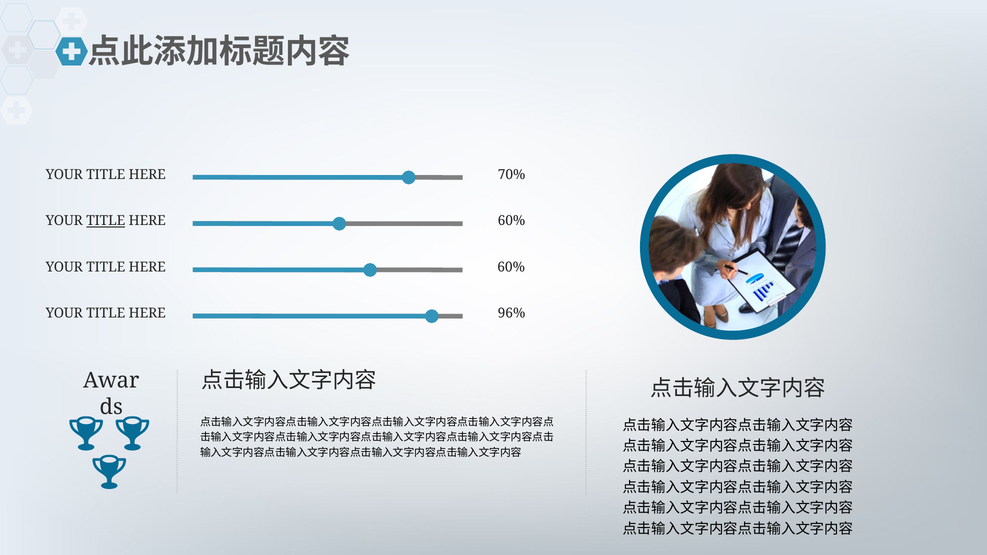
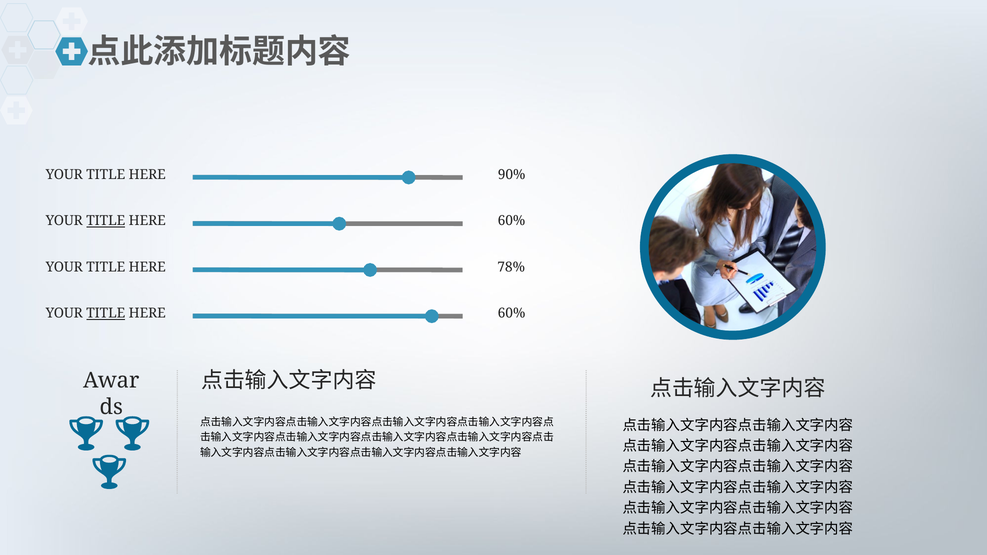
70%: 70% -> 90%
60% at (511, 267): 60% -> 78%
TITLE at (106, 314) underline: none -> present
96% at (512, 314): 96% -> 60%
